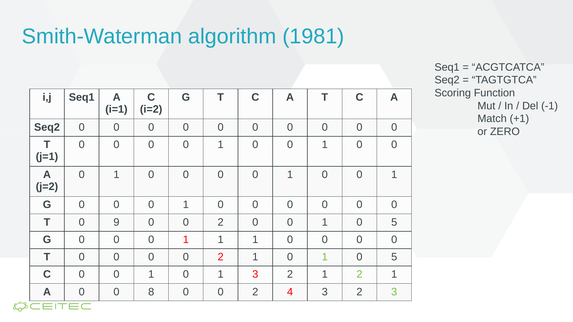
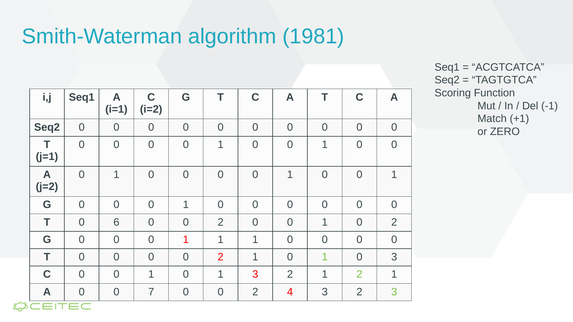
9: 9 -> 6
5 at (394, 222): 5 -> 2
5 at (394, 257): 5 -> 3
8: 8 -> 7
